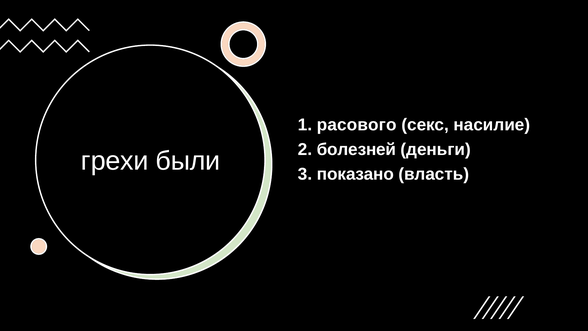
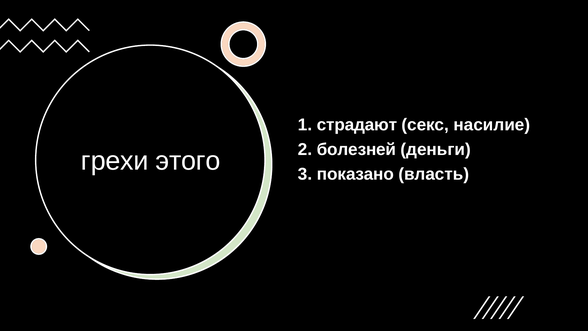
расового: расового -> страдают
были: были -> этого
